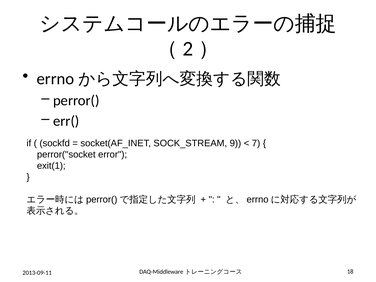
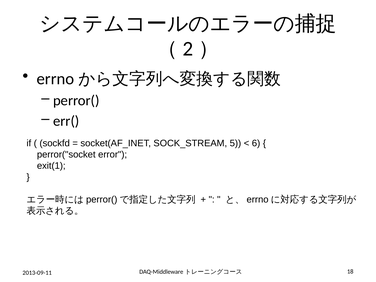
9: 9 -> 5
7: 7 -> 6
